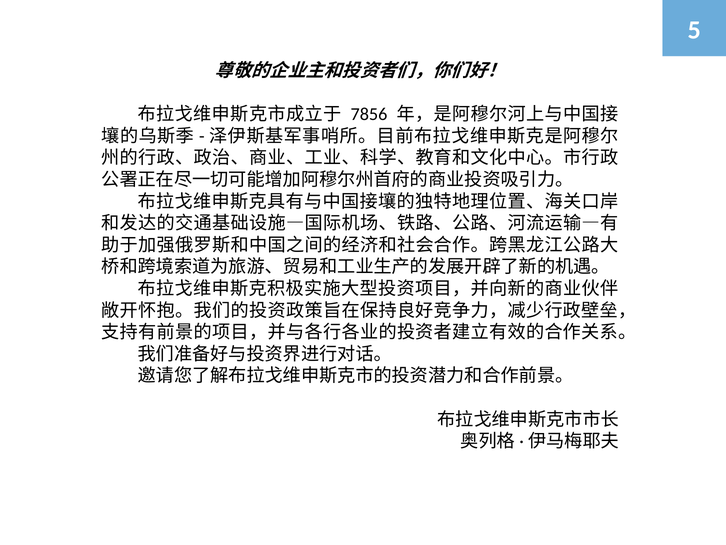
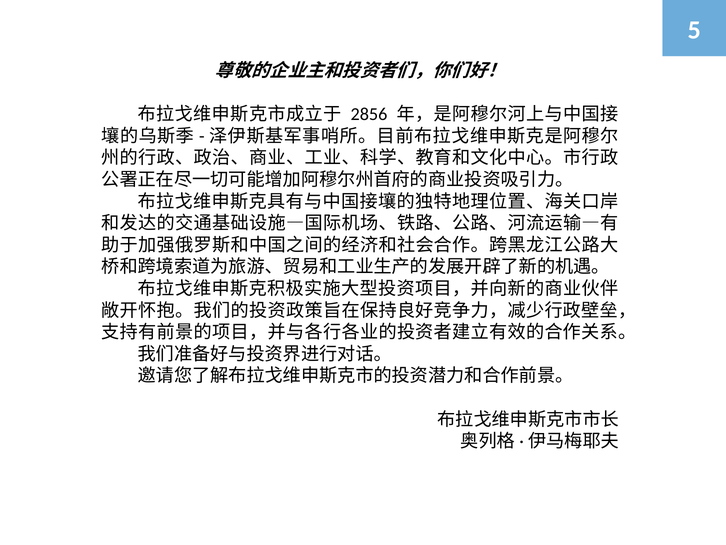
7856: 7856 -> 2856
